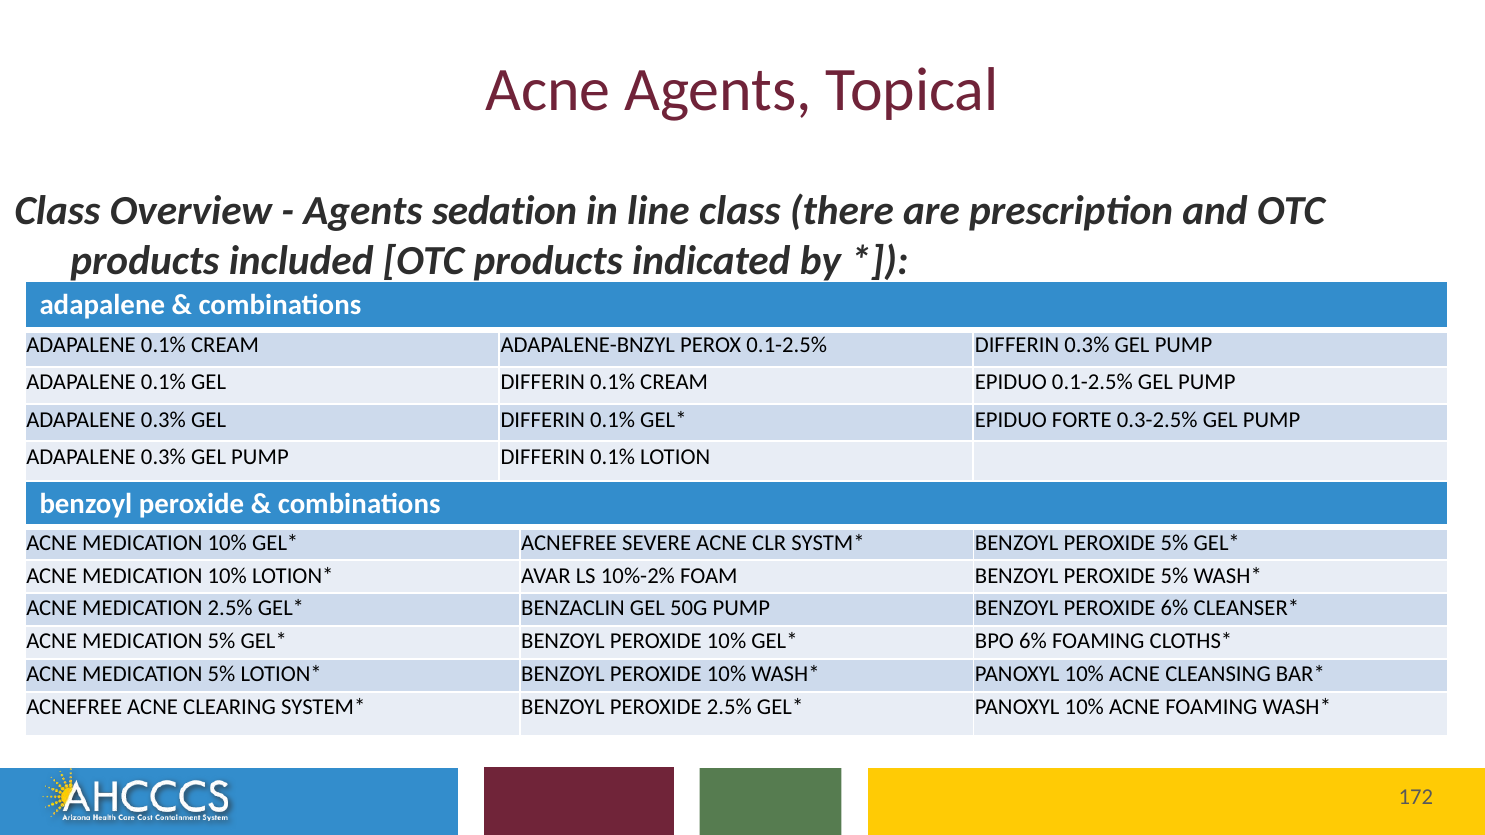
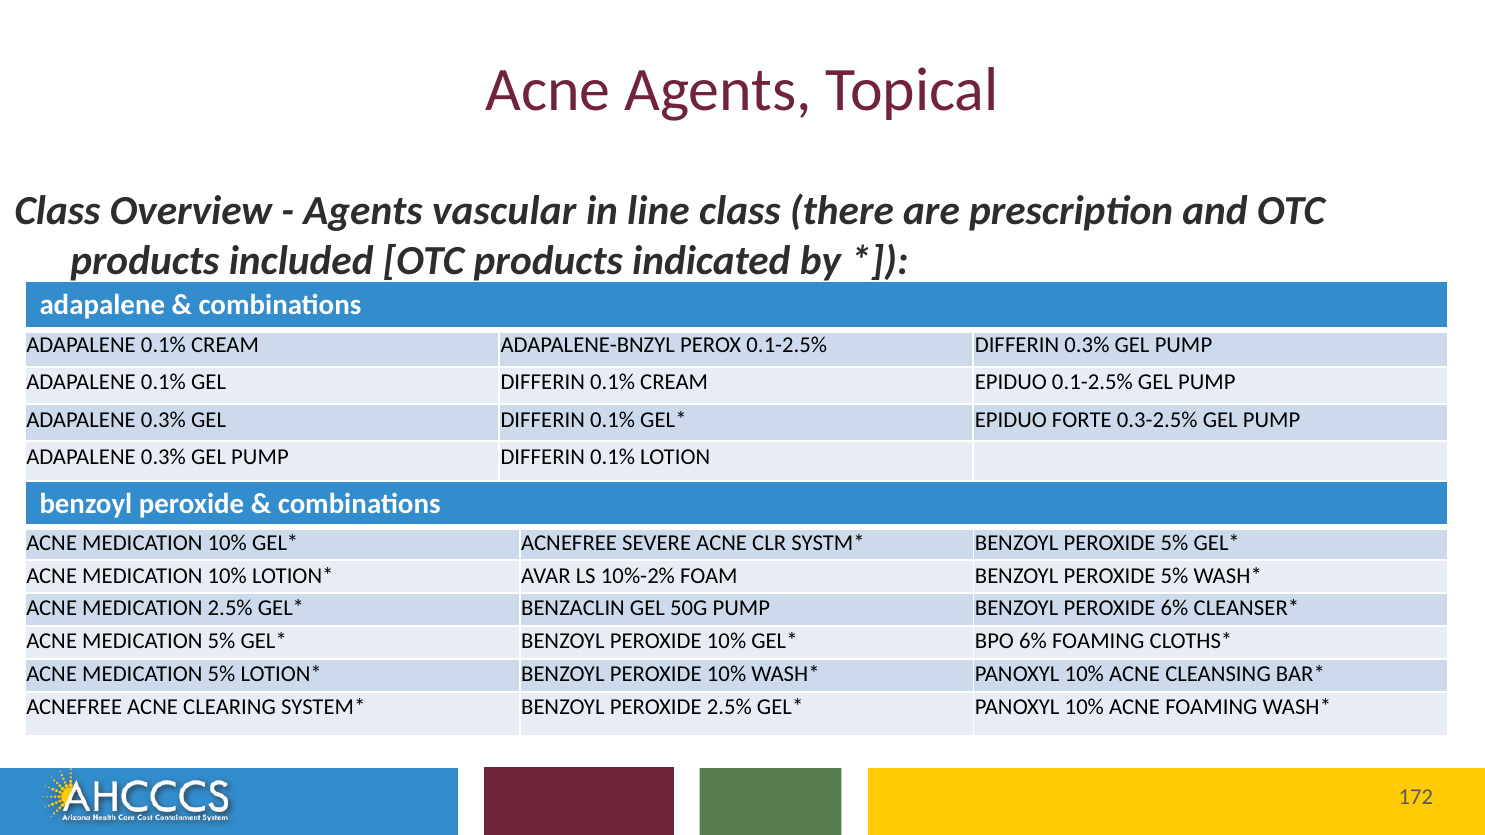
sedation: sedation -> vascular
